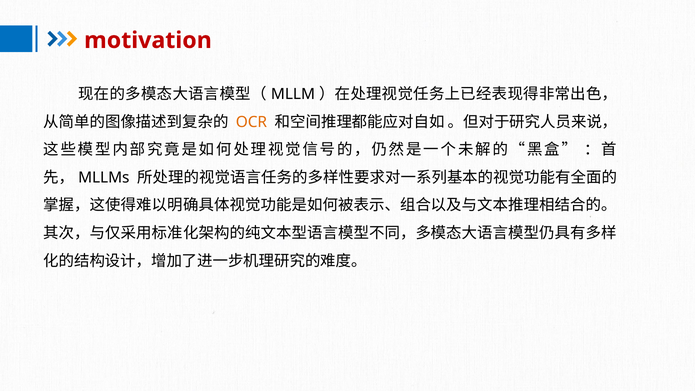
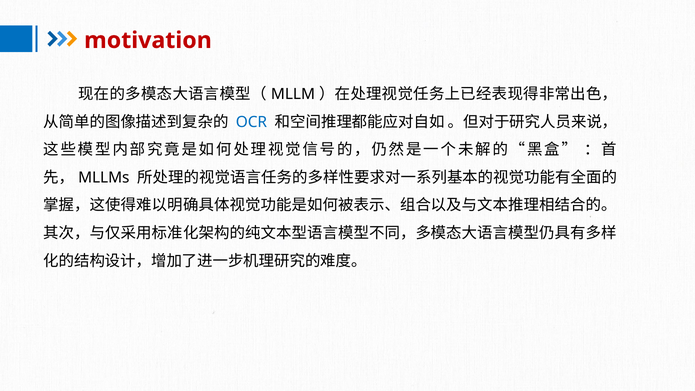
OCR colour: orange -> blue
